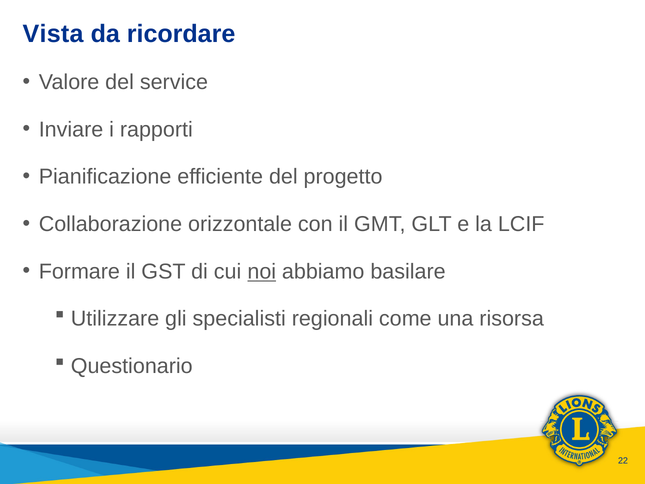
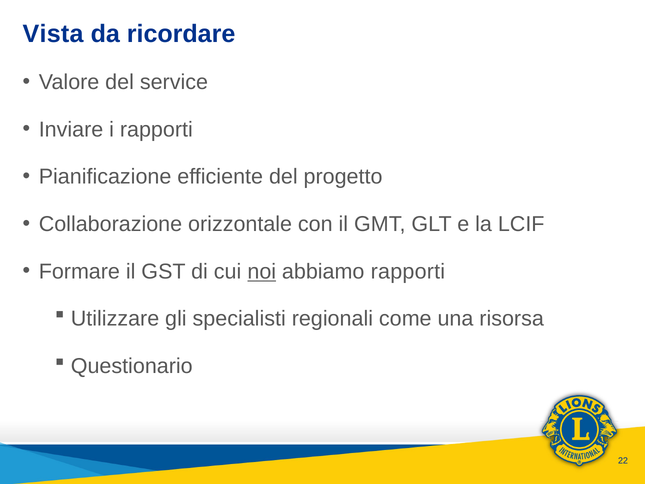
abbiamo basilare: basilare -> rapporti
